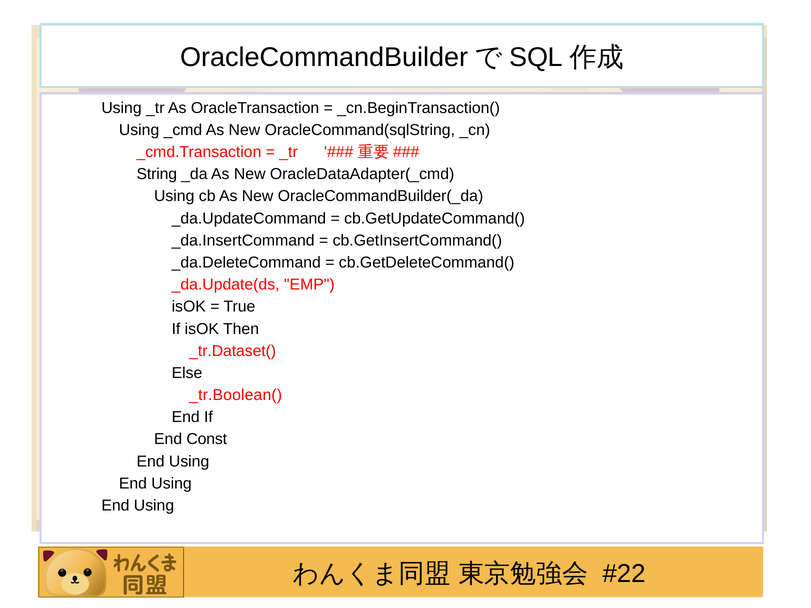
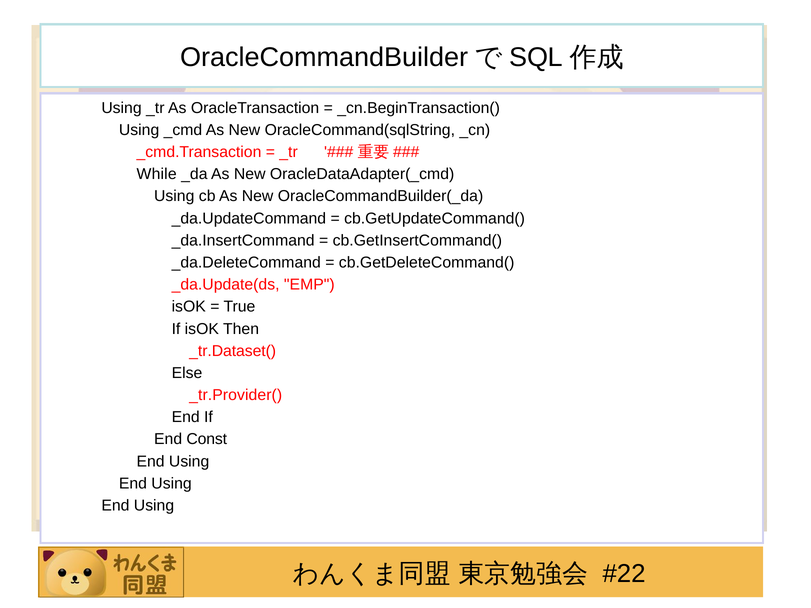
String: String -> While
_tr.Boolean(: _tr.Boolean( -> _tr.Provider(
